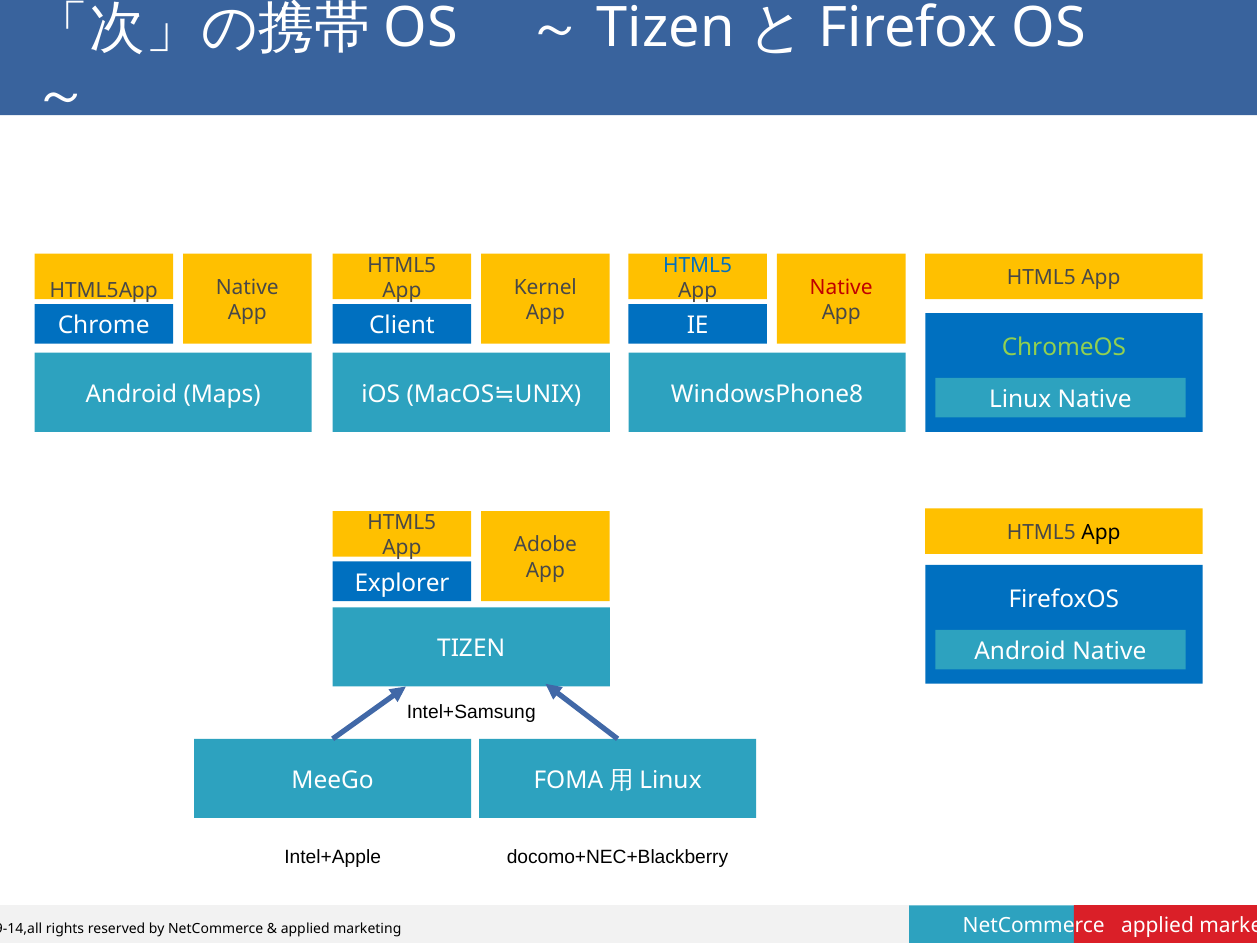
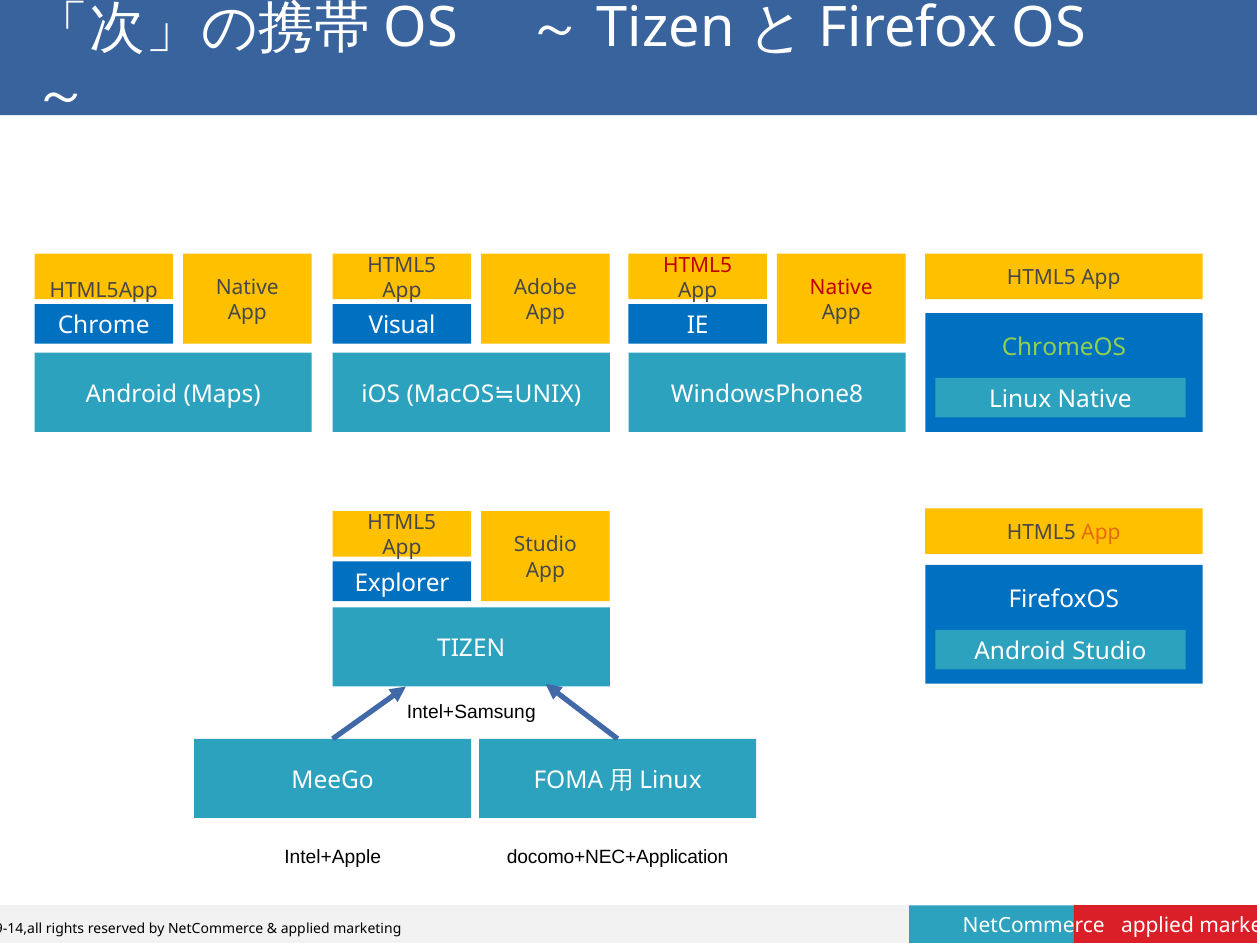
HTML5 at (698, 265) colour: blue -> red
Kernel: Kernel -> Adobe
Client: Client -> Visual
App at (1101, 532) colour: black -> orange
App Adobe: Adobe -> Studio
Android Native: Native -> Studio
docomo+NEC+Blackberry: docomo+NEC+Blackberry -> docomo+NEC+Application
